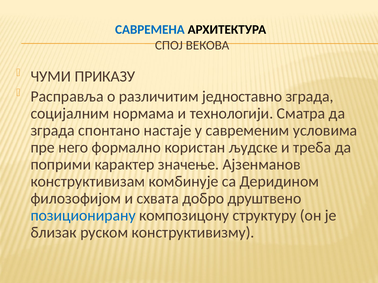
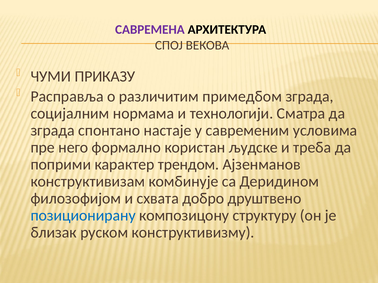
САВРЕМЕНА colour: blue -> purple
једноставно: једноставно -> примедбом
значење: значење -> трендом
